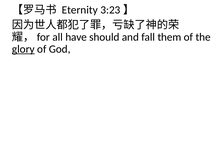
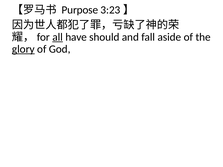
Eternity: Eternity -> Purpose
all underline: none -> present
them: them -> aside
